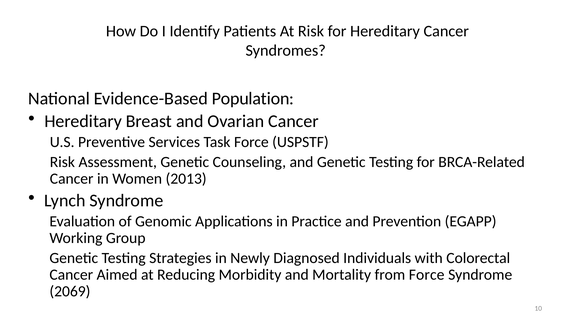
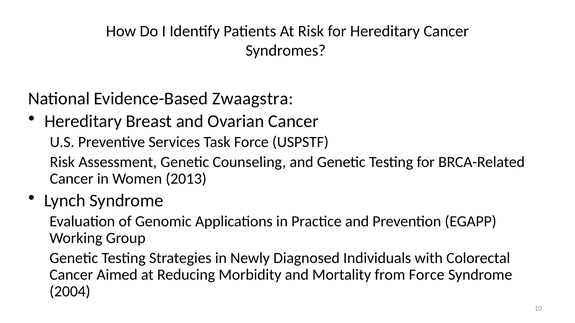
Population: Population -> Zwaagstra
2069: 2069 -> 2004
